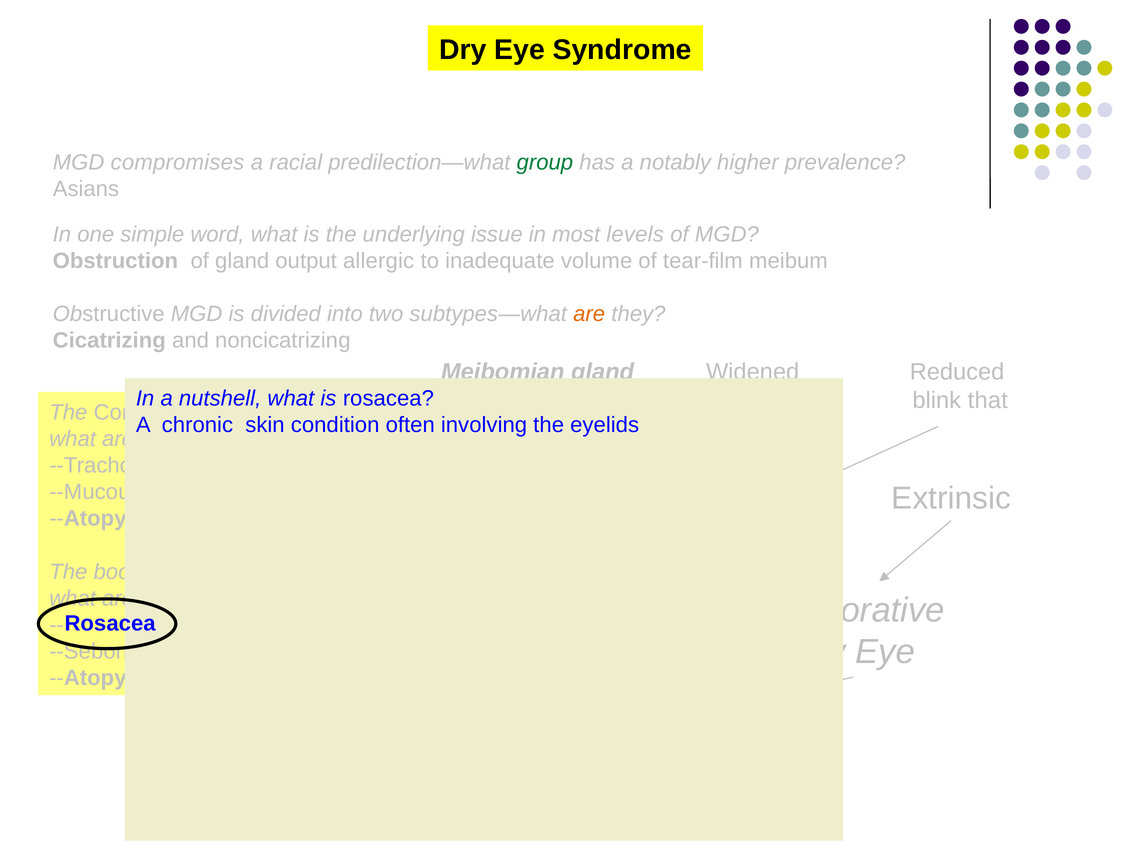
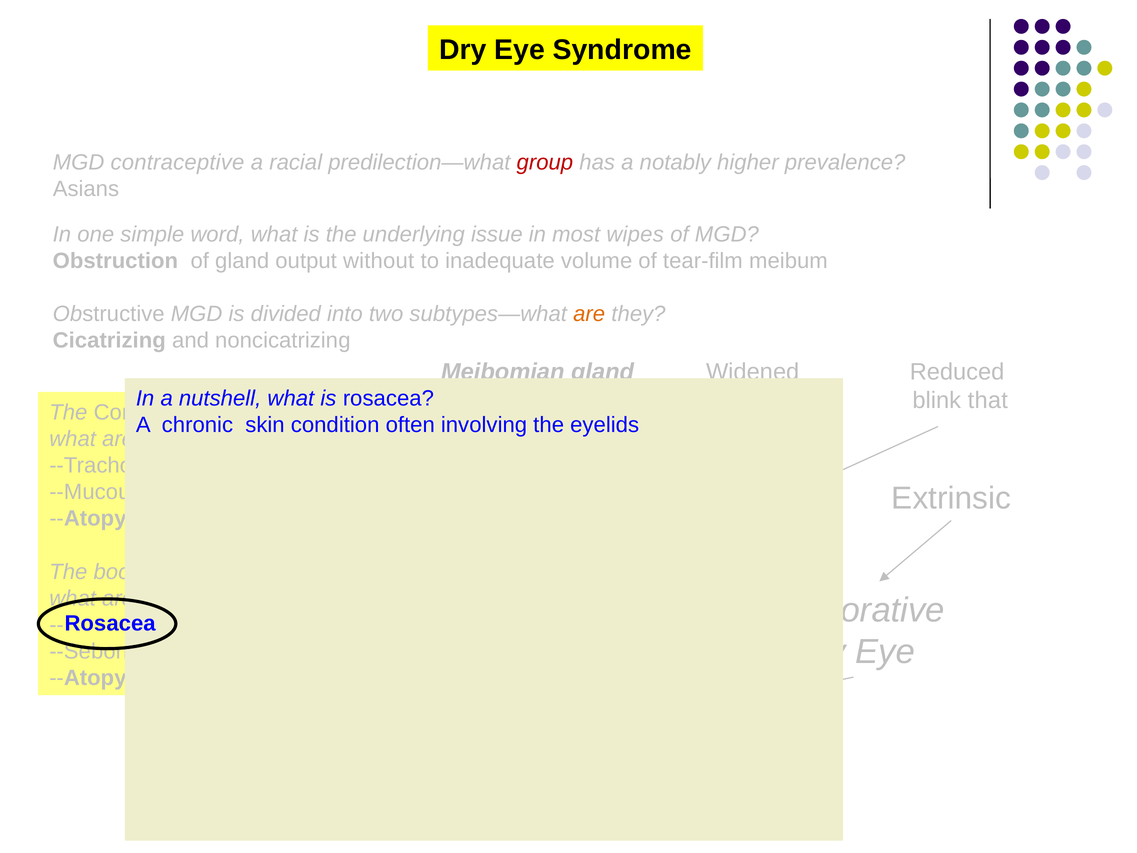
compromises: compromises -> contraceptive
group colour: green -> red
levels: levels -> wipes
allergic: allergic -> without
